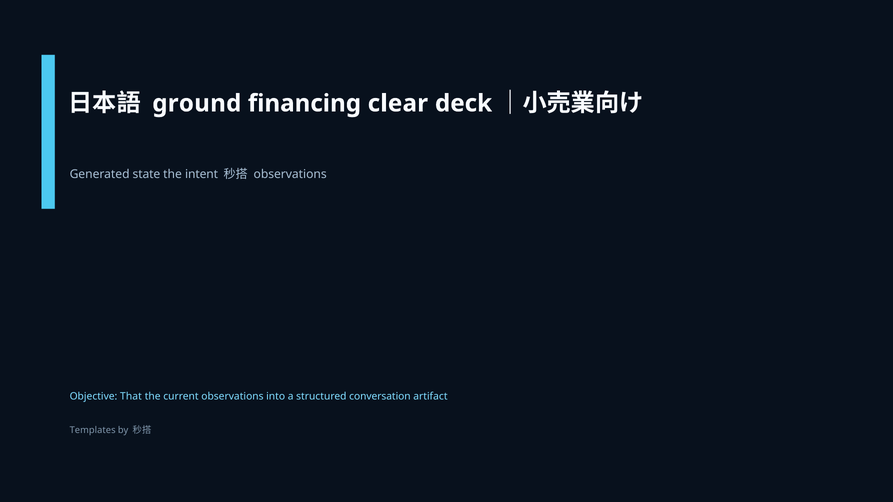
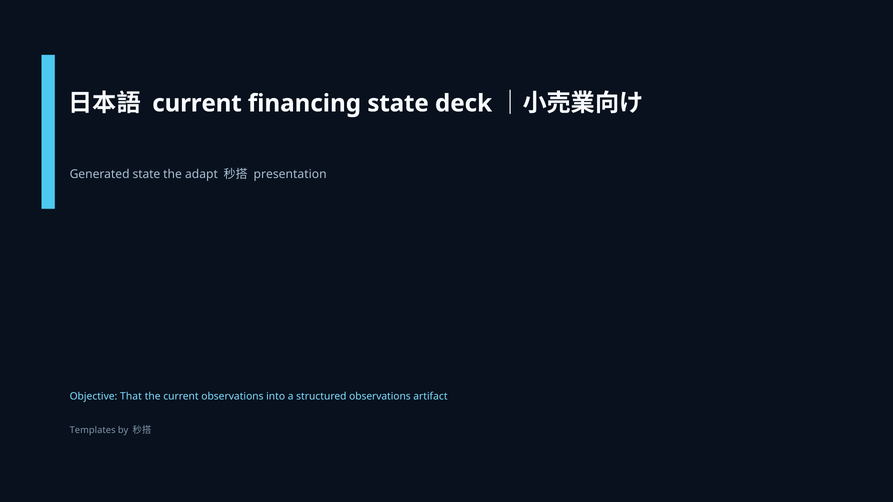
ground at (197, 103): ground -> current
financing clear: clear -> state
intent: intent -> adapt
observations at (290, 174): observations -> presentation
structured conversation: conversation -> observations
